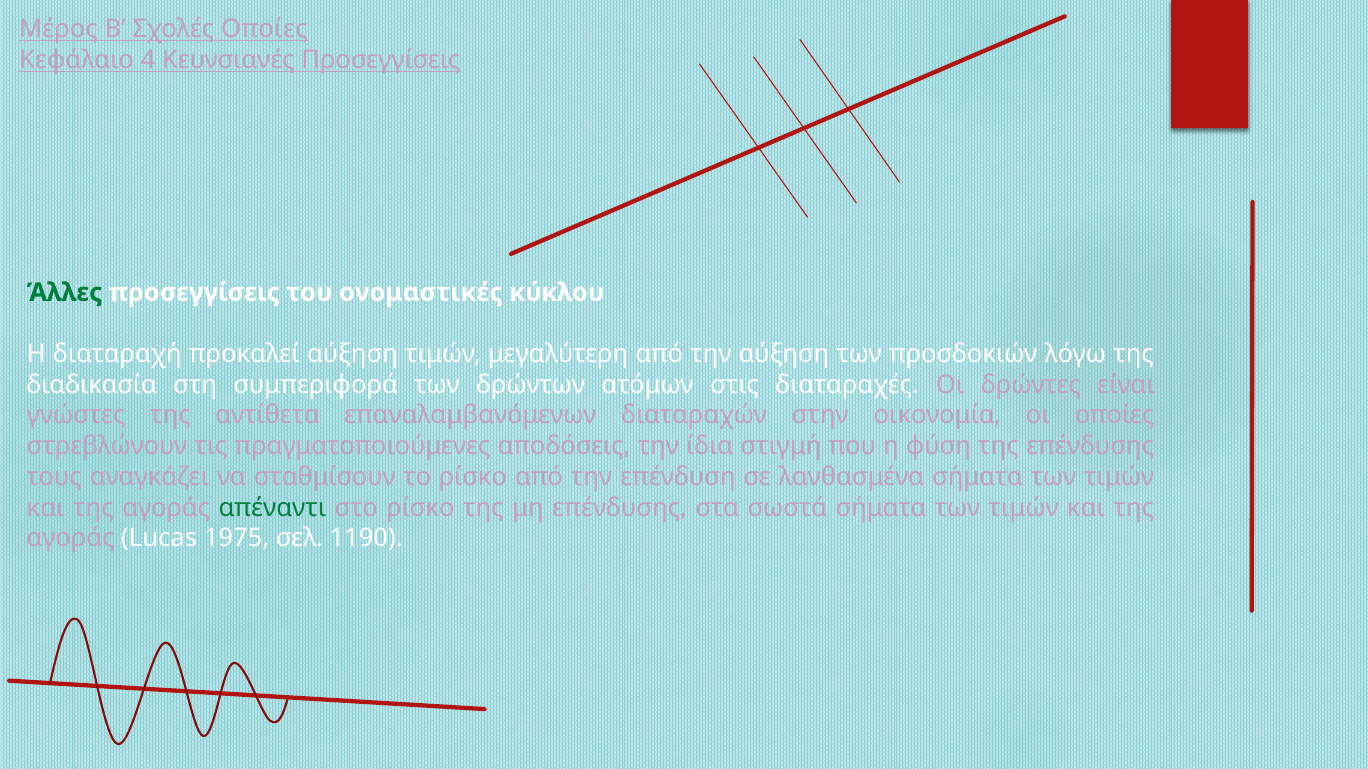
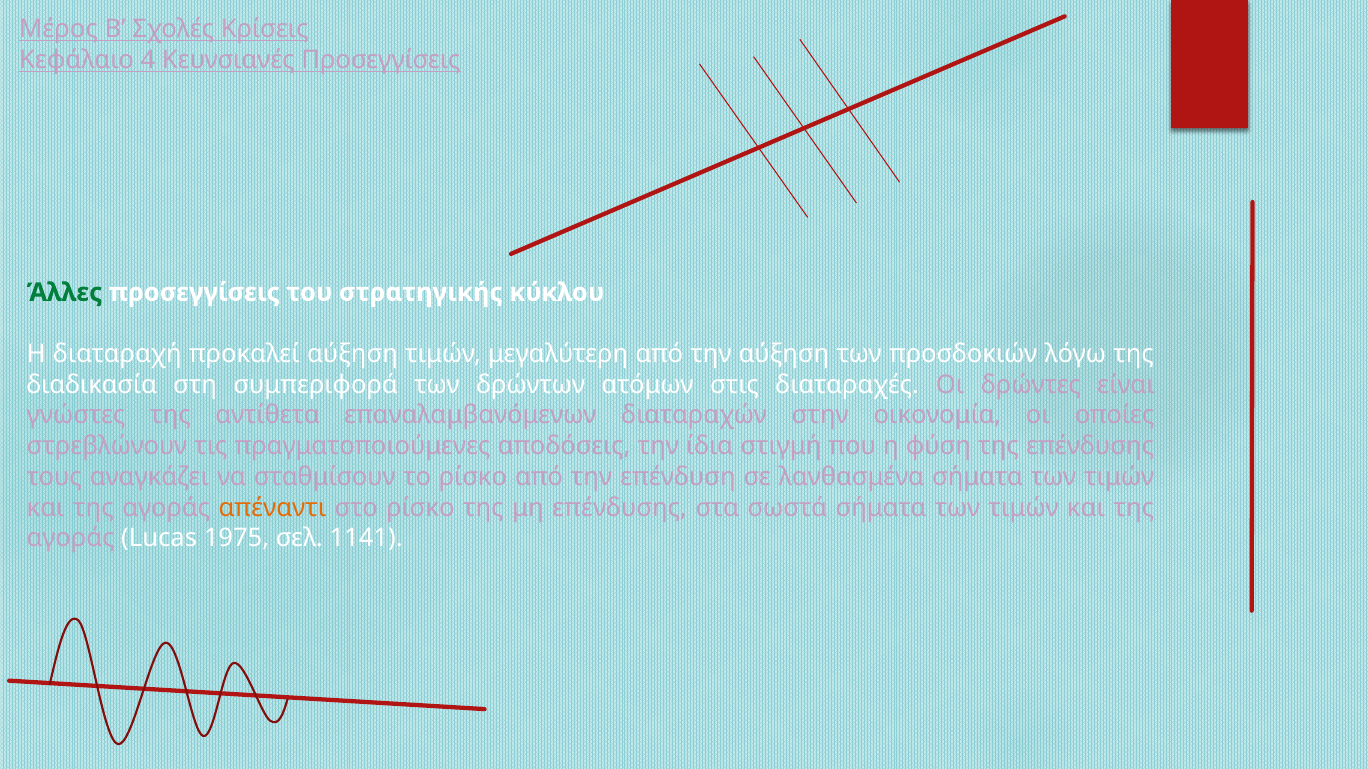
Σχολές Οποίες: Οποίες -> Κρίσεις
ονομαστικές: ονομαστικές -> στρατηγικής
απέναντι colour: green -> orange
1190: 1190 -> 1141
